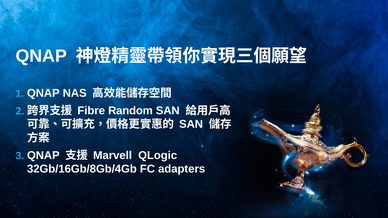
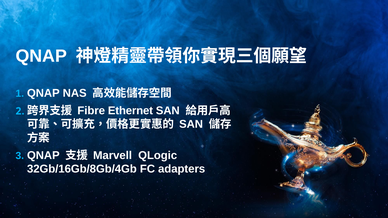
Random: Random -> Ethernet
